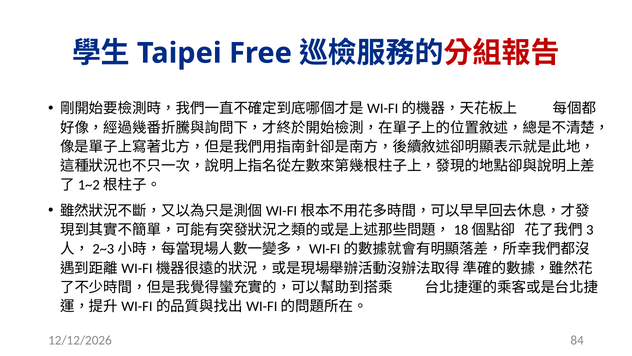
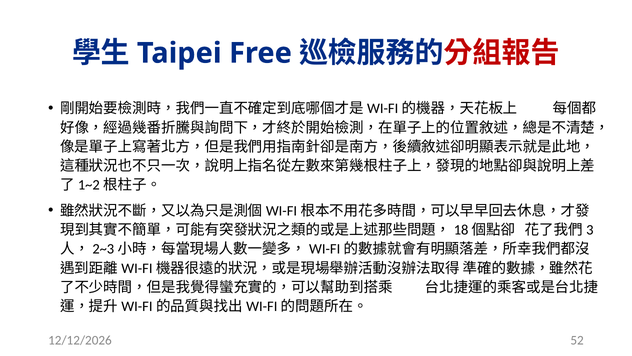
84: 84 -> 52
